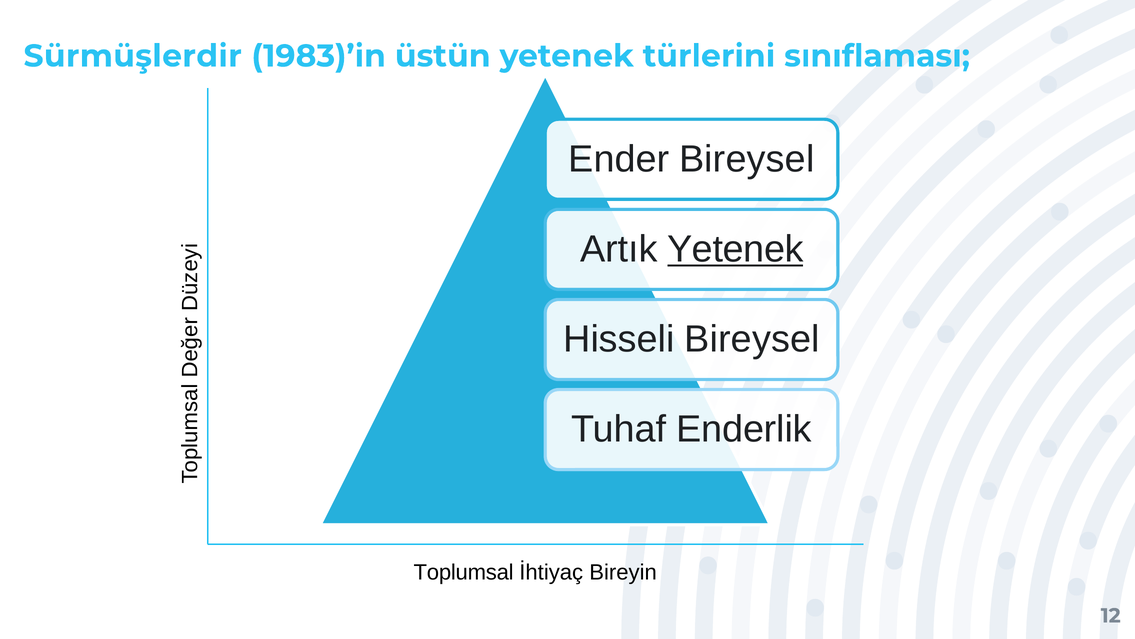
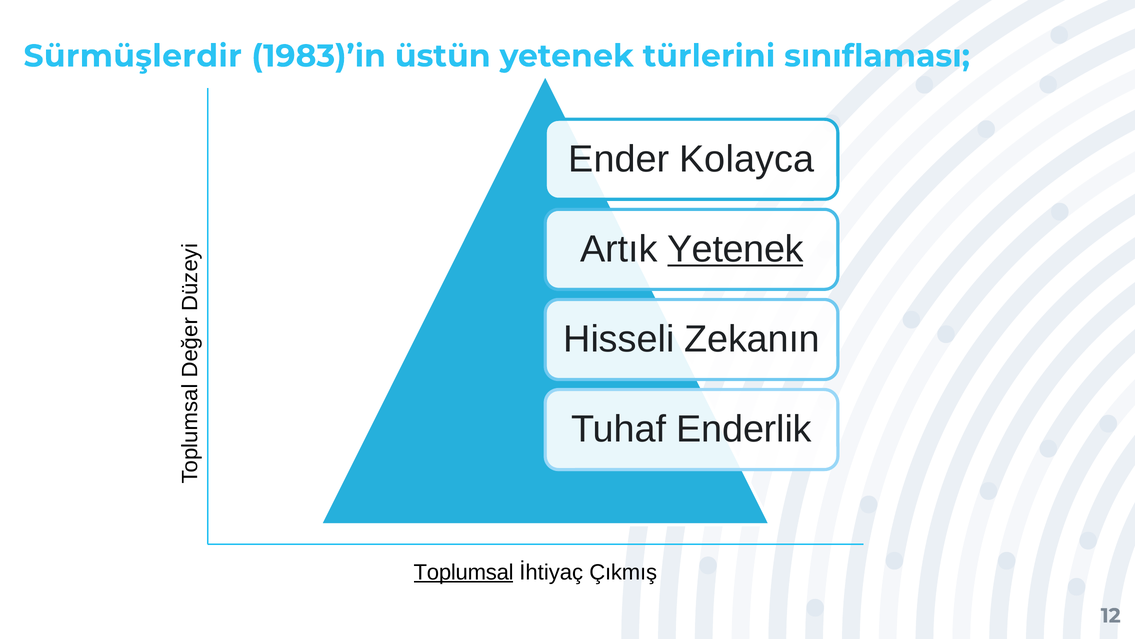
Bireysel at (747, 159): Bireysel -> Kolayca
Bireysel at (752, 339): Bireysel -> Zekanın
Toplumsal underline: none -> present
Bireyin: Bireyin -> Çıkmış
